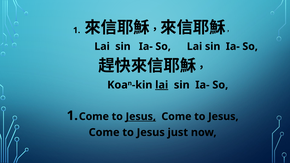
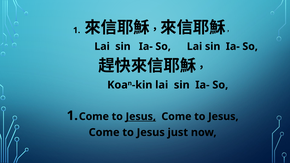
lai at (162, 85) underline: present -> none
